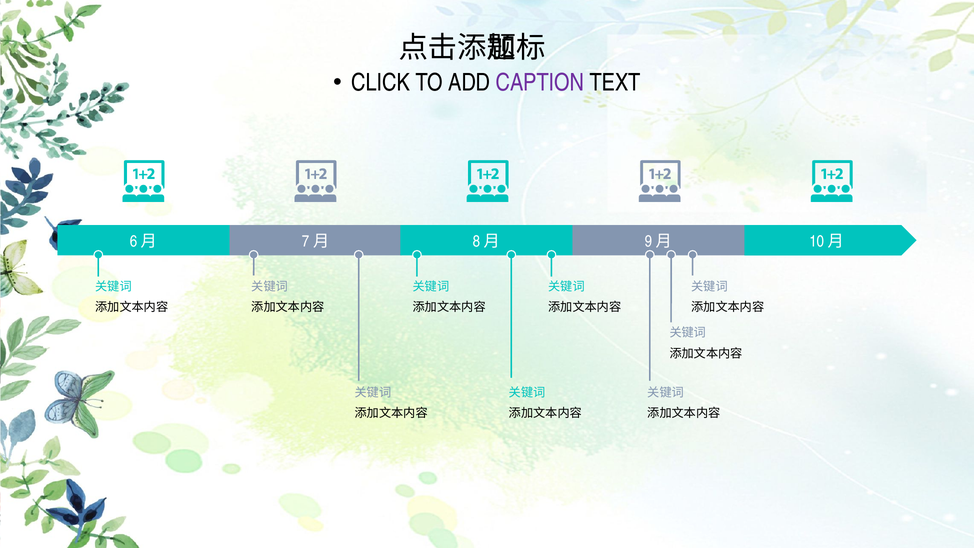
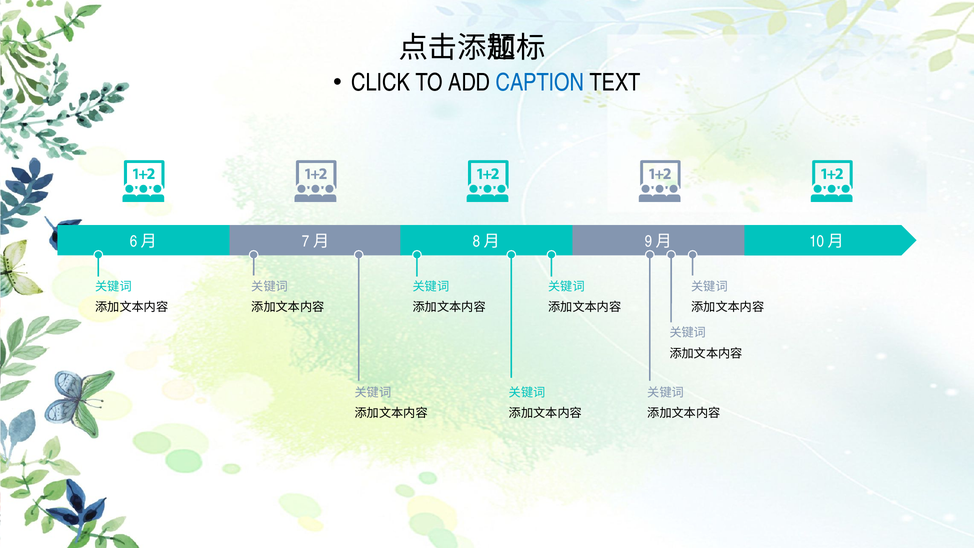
CAPTION colour: purple -> blue
